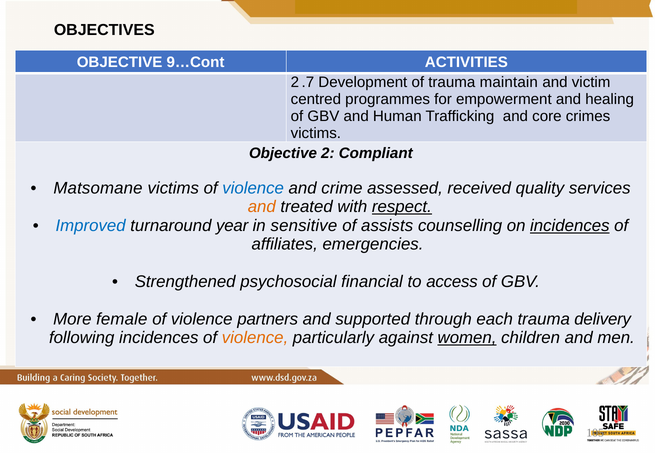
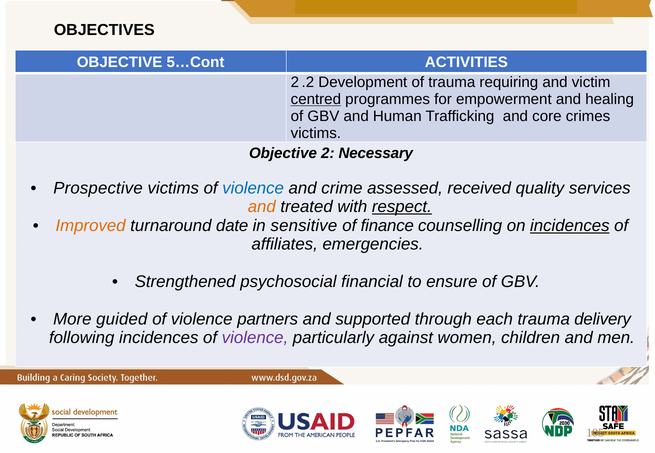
9…Cont: 9…Cont -> 5…Cont
.7: .7 -> .2
maintain: maintain -> requiring
centred underline: none -> present
Compliant: Compliant -> Necessary
Matsomane: Matsomane -> Prospective
Improved colour: blue -> orange
year: year -> date
assists: assists -> finance
access: access -> ensure
female: female -> guided
violence at (255, 338) colour: orange -> purple
women underline: present -> none
